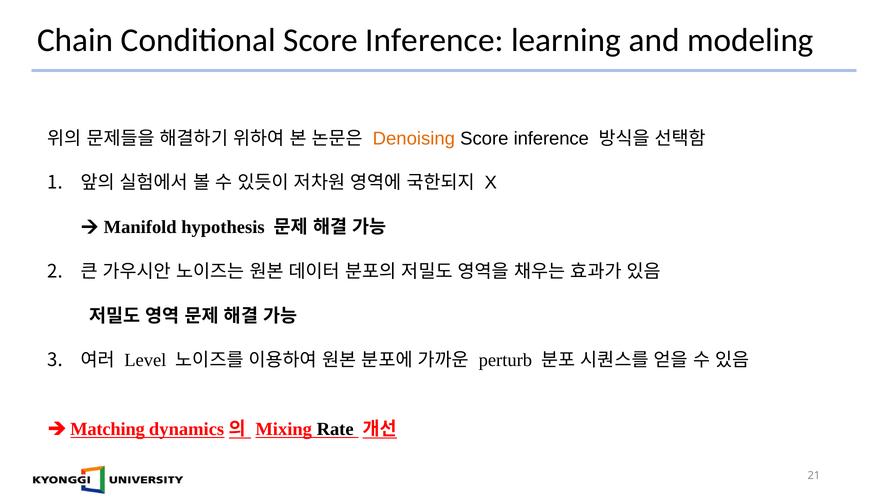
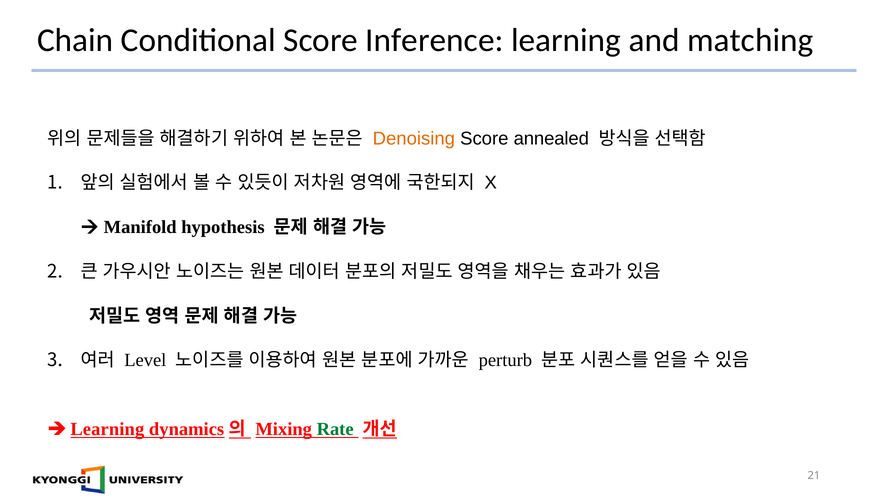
modeling: modeling -> matching
inference at (551, 139): inference -> annealed
Matching at (108, 430): Matching -> Learning
Rate colour: black -> green
